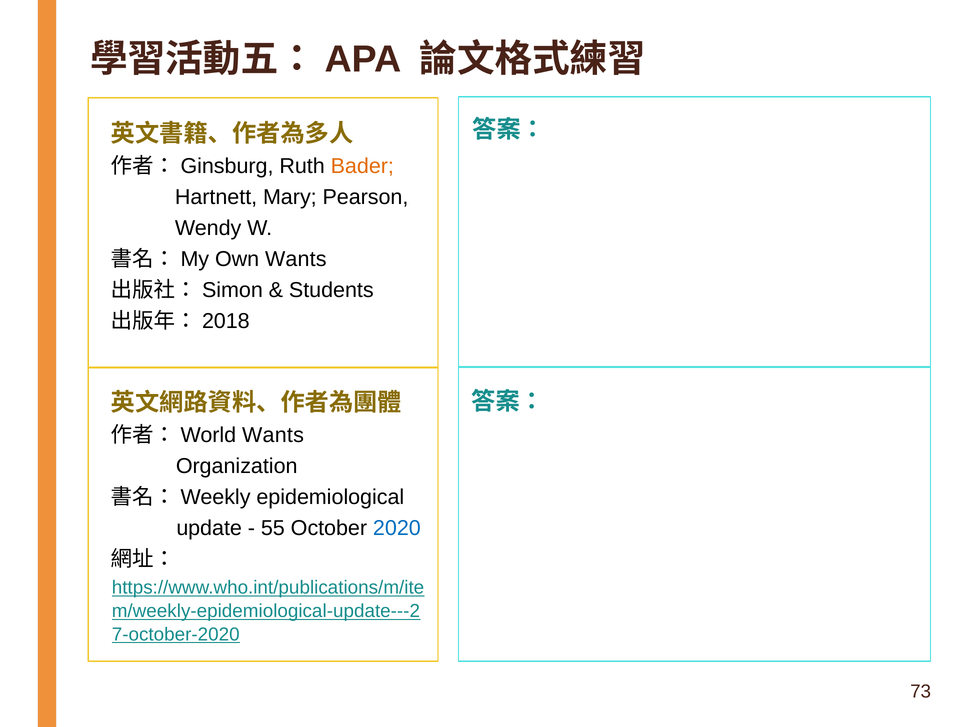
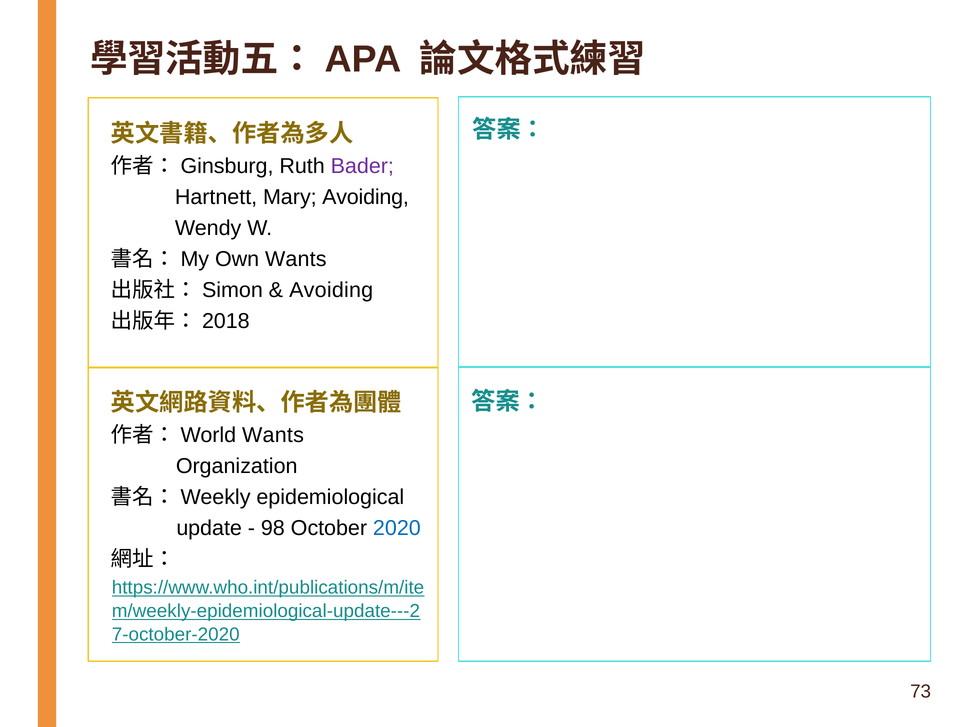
Bader colour: orange -> purple
Mary Pearson: Pearson -> Avoiding
Students at (331, 290): Students -> Avoiding
55: 55 -> 98
